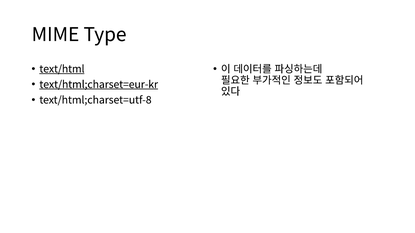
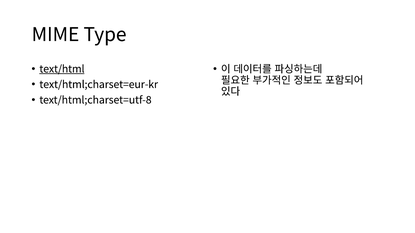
text/html;charset=eur-kr underline: present -> none
